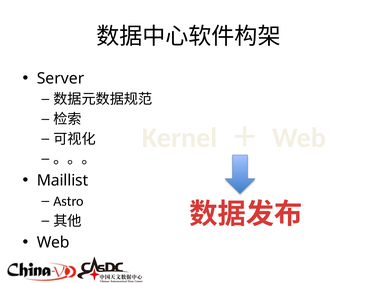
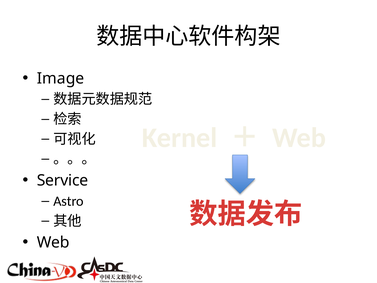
Server: Server -> Image
Maillist: Maillist -> Service
